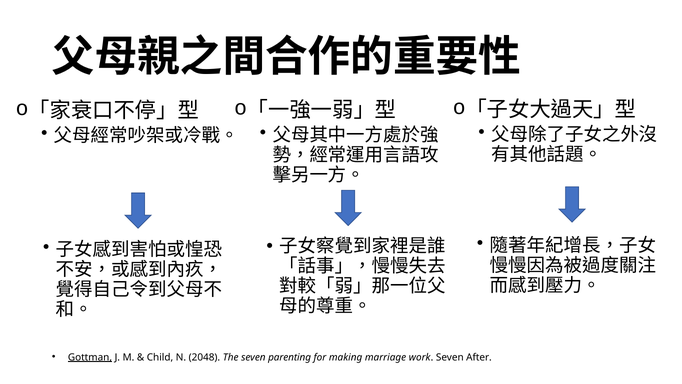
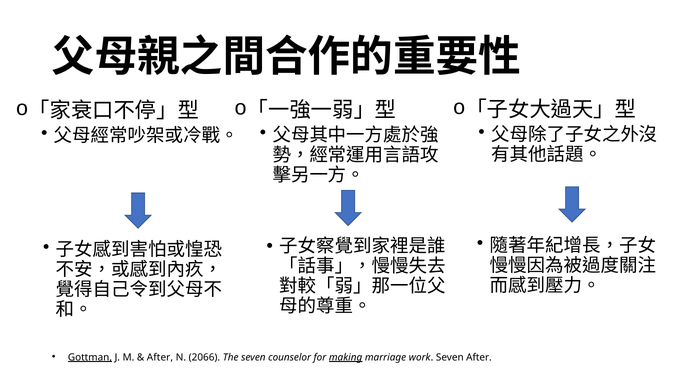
Child at (160, 357): Child -> After
2048: 2048 -> 2066
parenting: parenting -> counselor
making underline: none -> present
